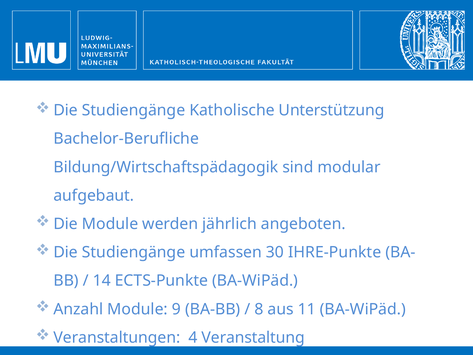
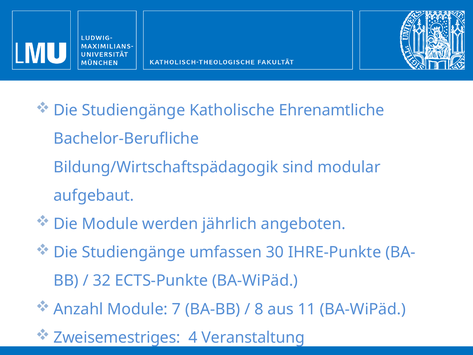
Unterstützung: Unterstützung -> Ehrenamtliche
14: 14 -> 32
9: 9 -> 7
Veranstaltungen: Veranstaltungen -> Zweisemestriges
